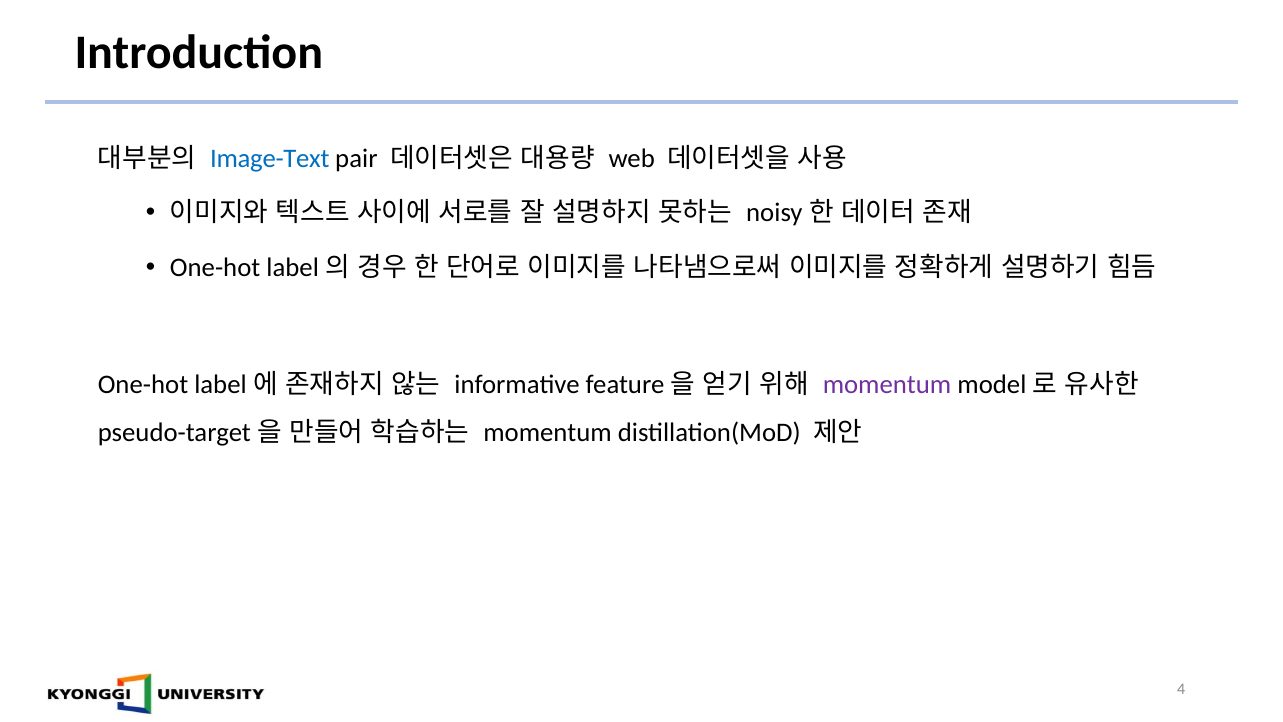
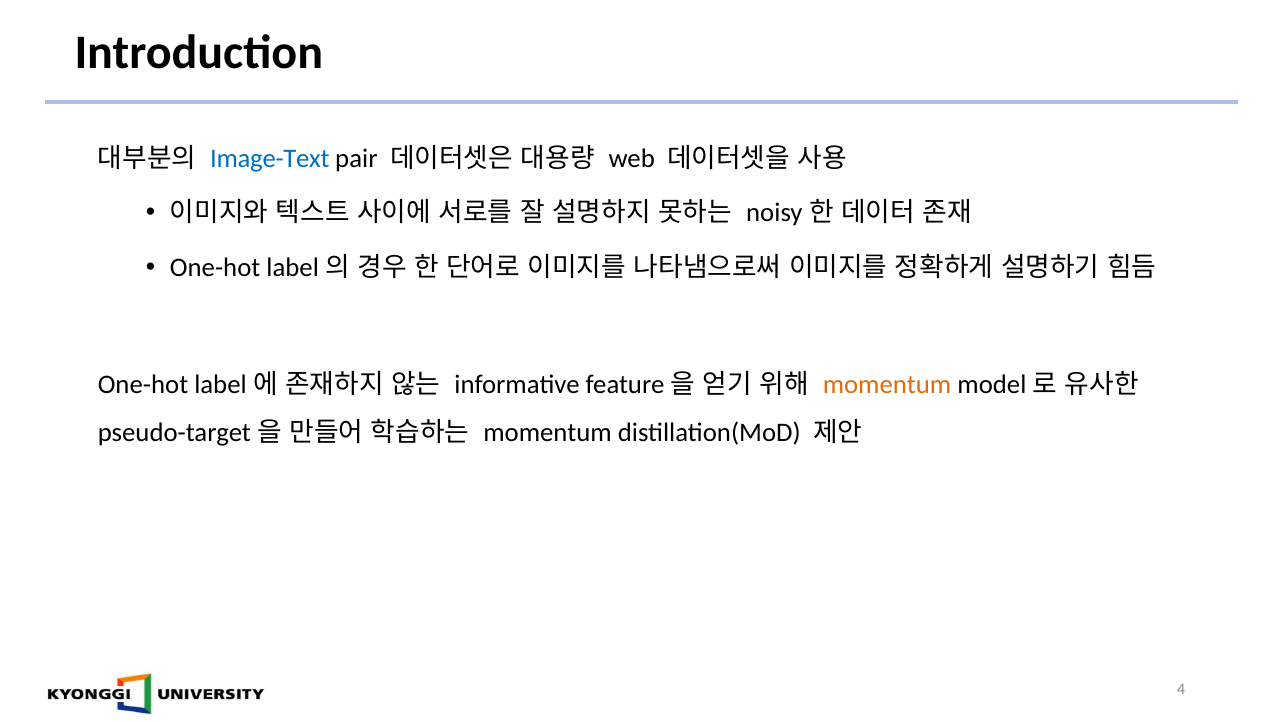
momentum at (887, 384) colour: purple -> orange
